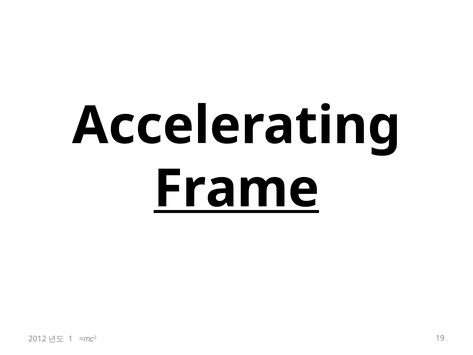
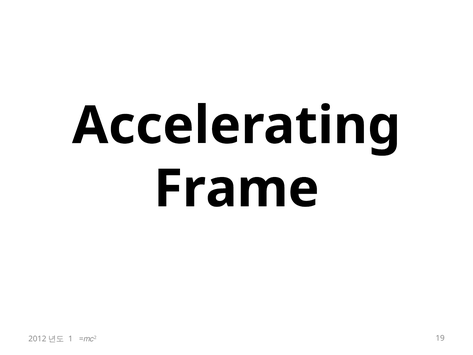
Frame underline: present -> none
